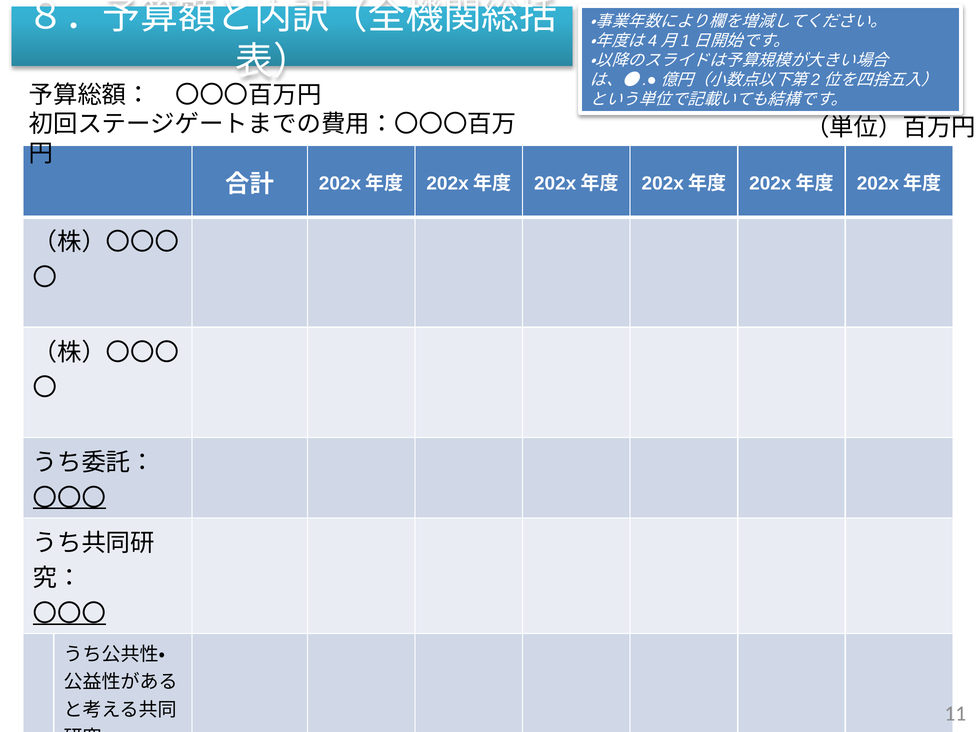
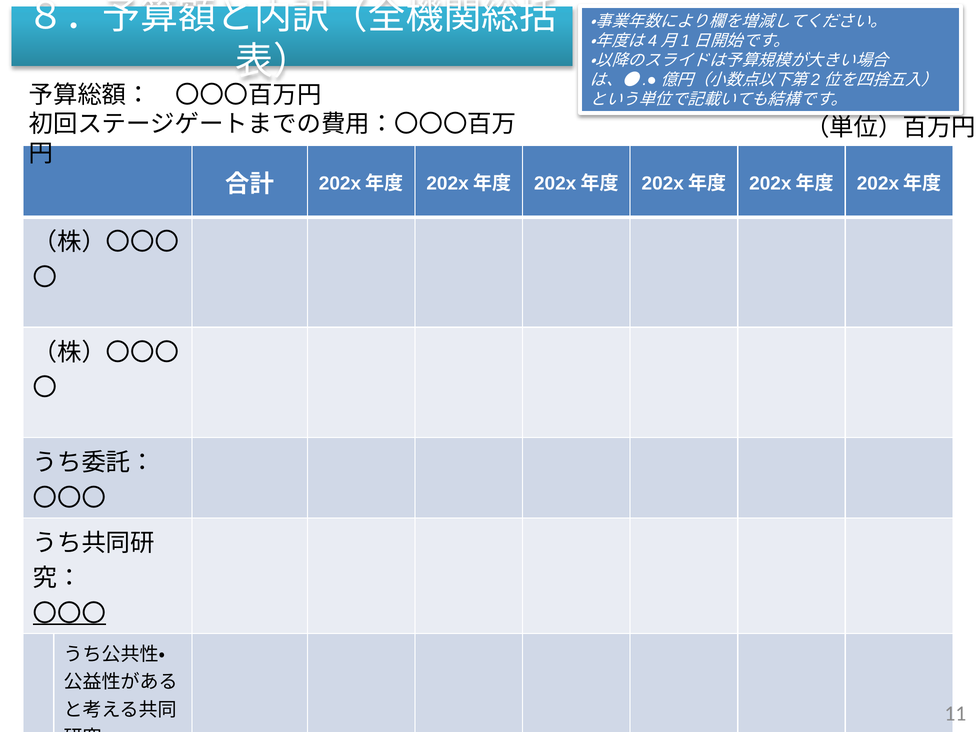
〇〇〇 at (69, 498) underline: present -> none
